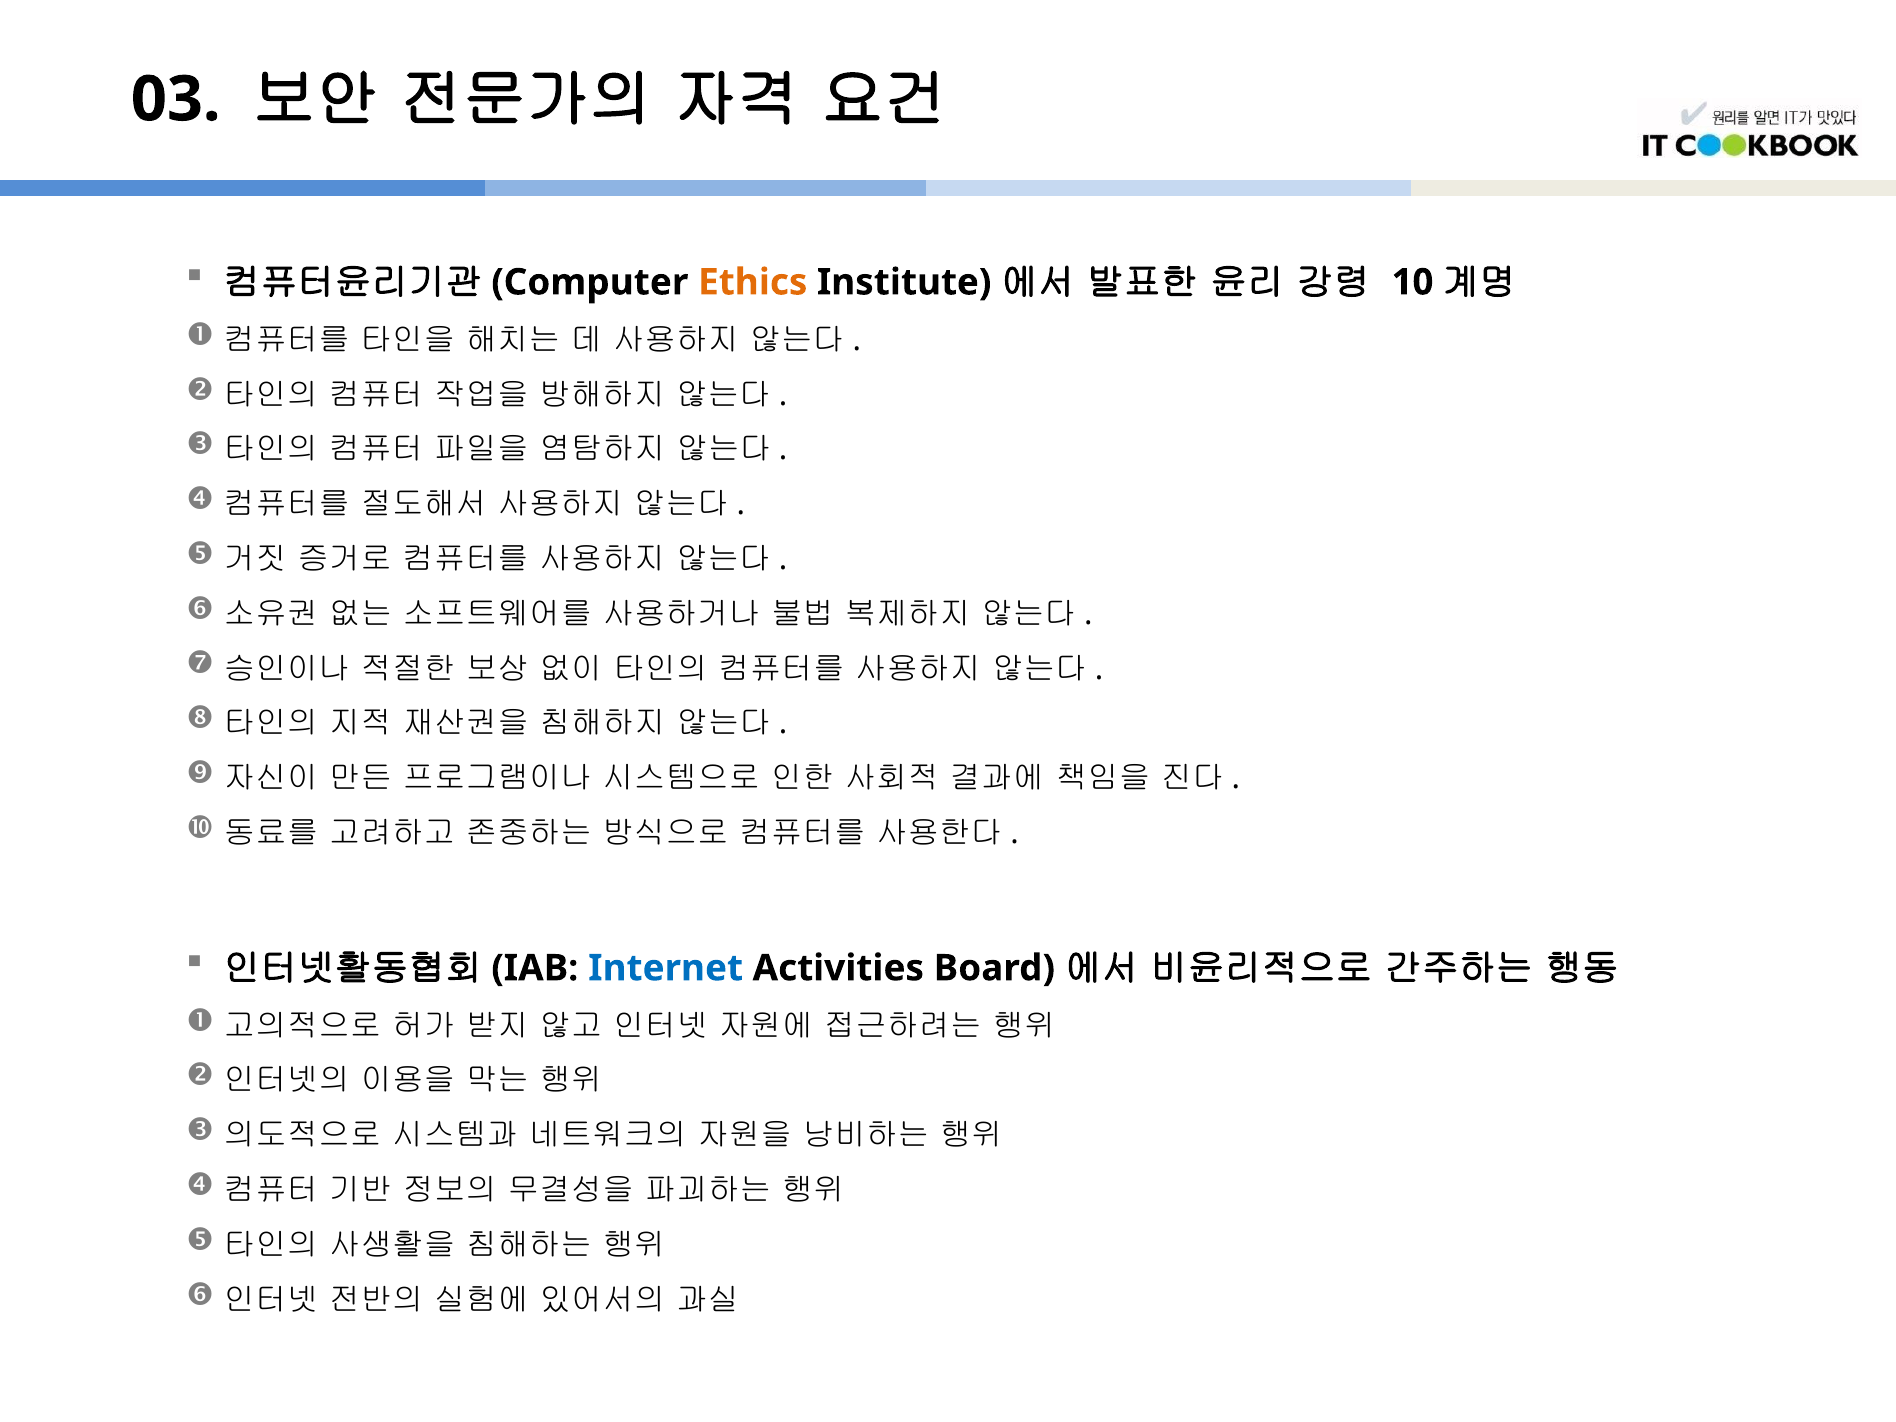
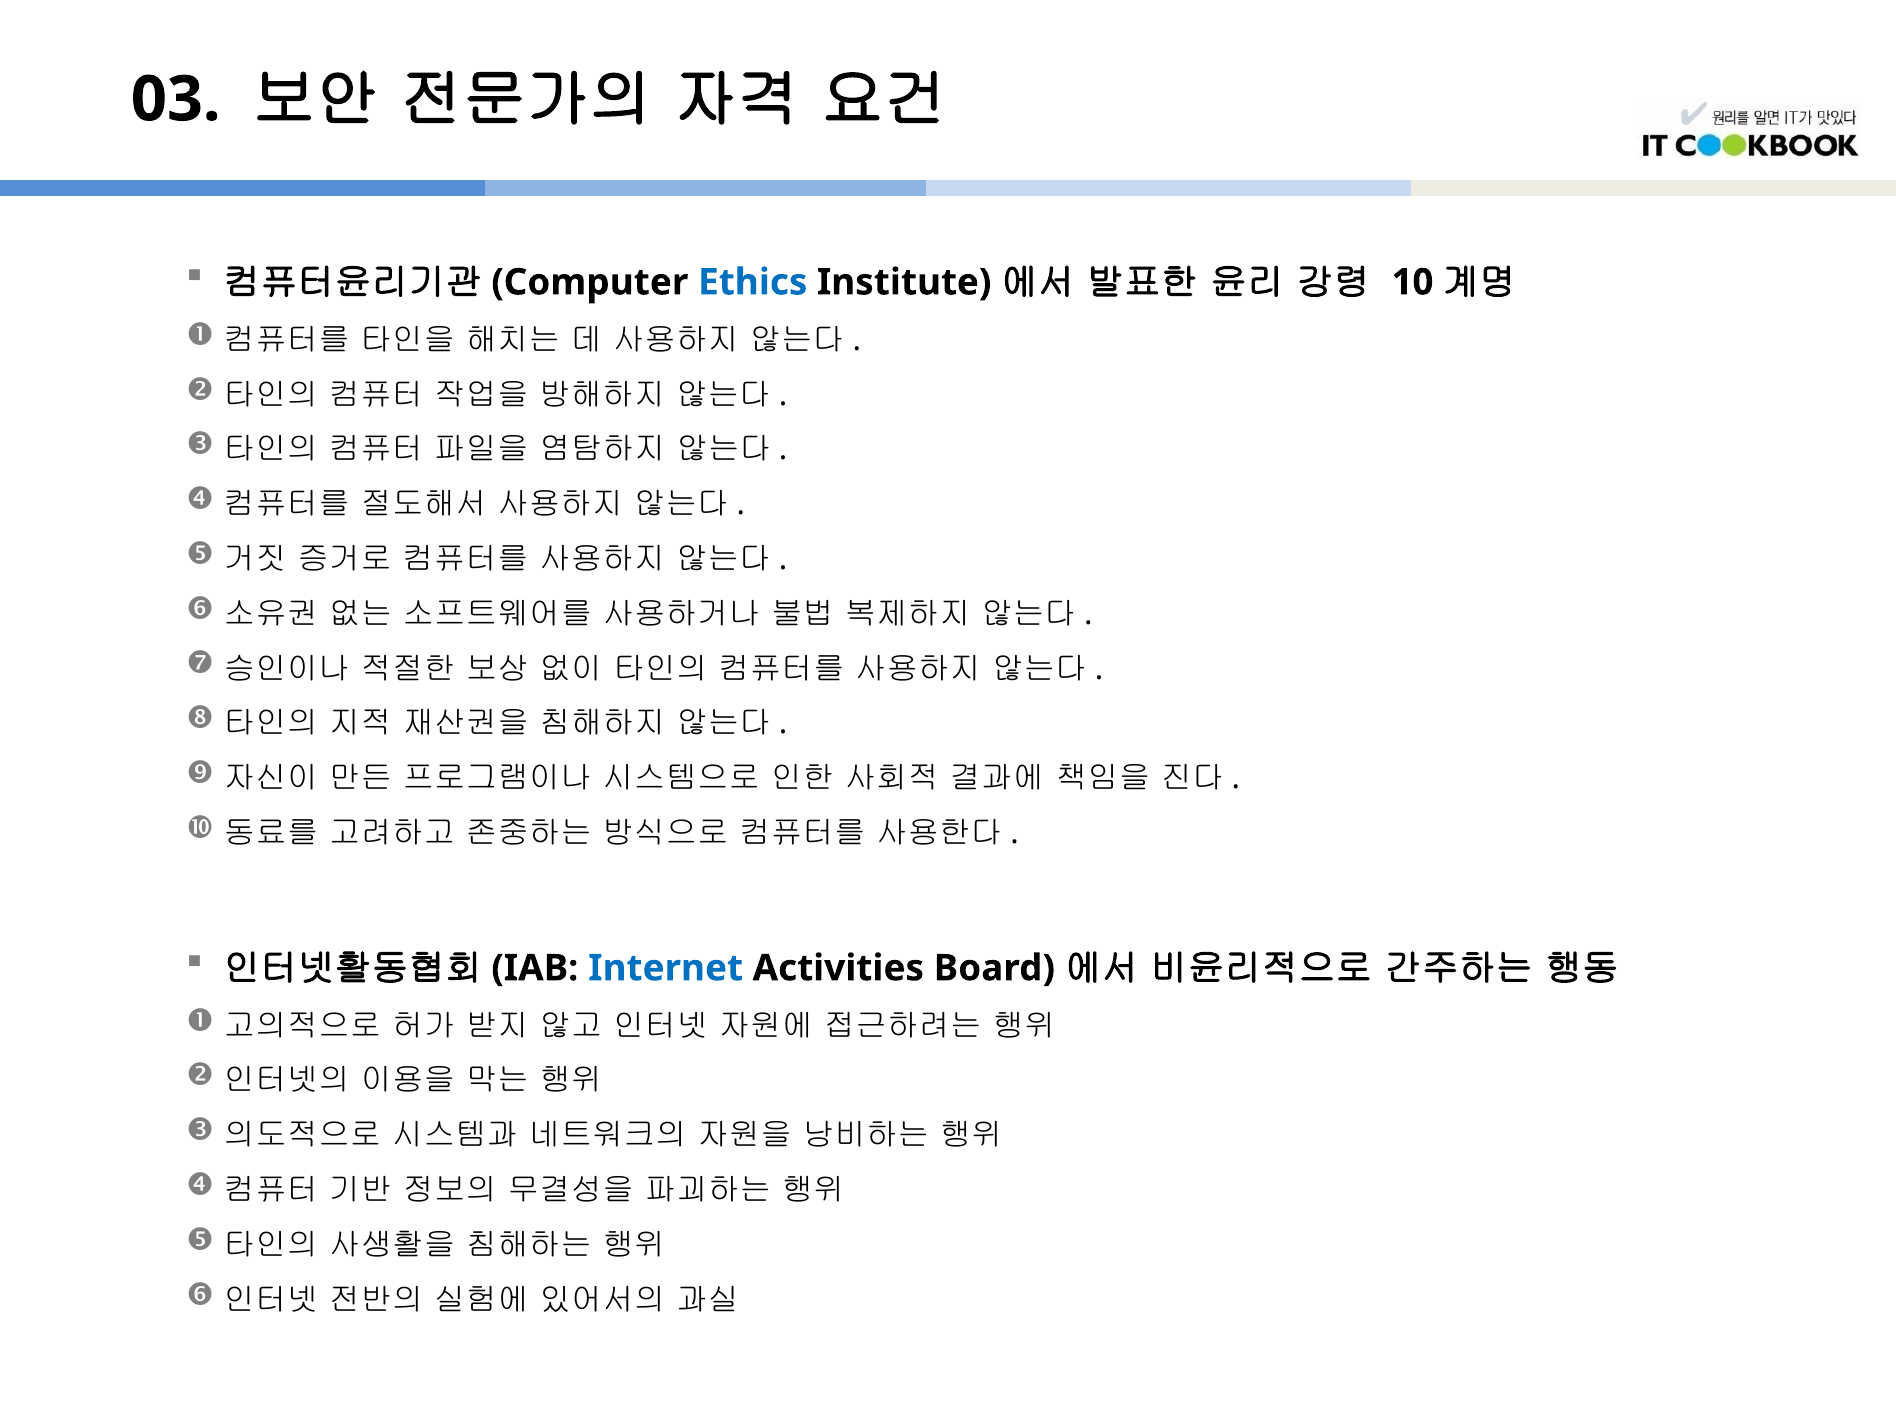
Ethics colour: orange -> blue
